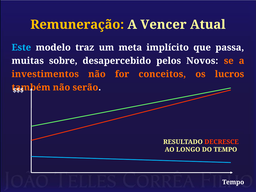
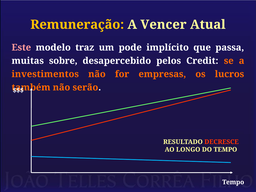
Este colour: light blue -> pink
meta: meta -> pode
Novos: Novos -> Credit
conceitos: conceitos -> empresas
